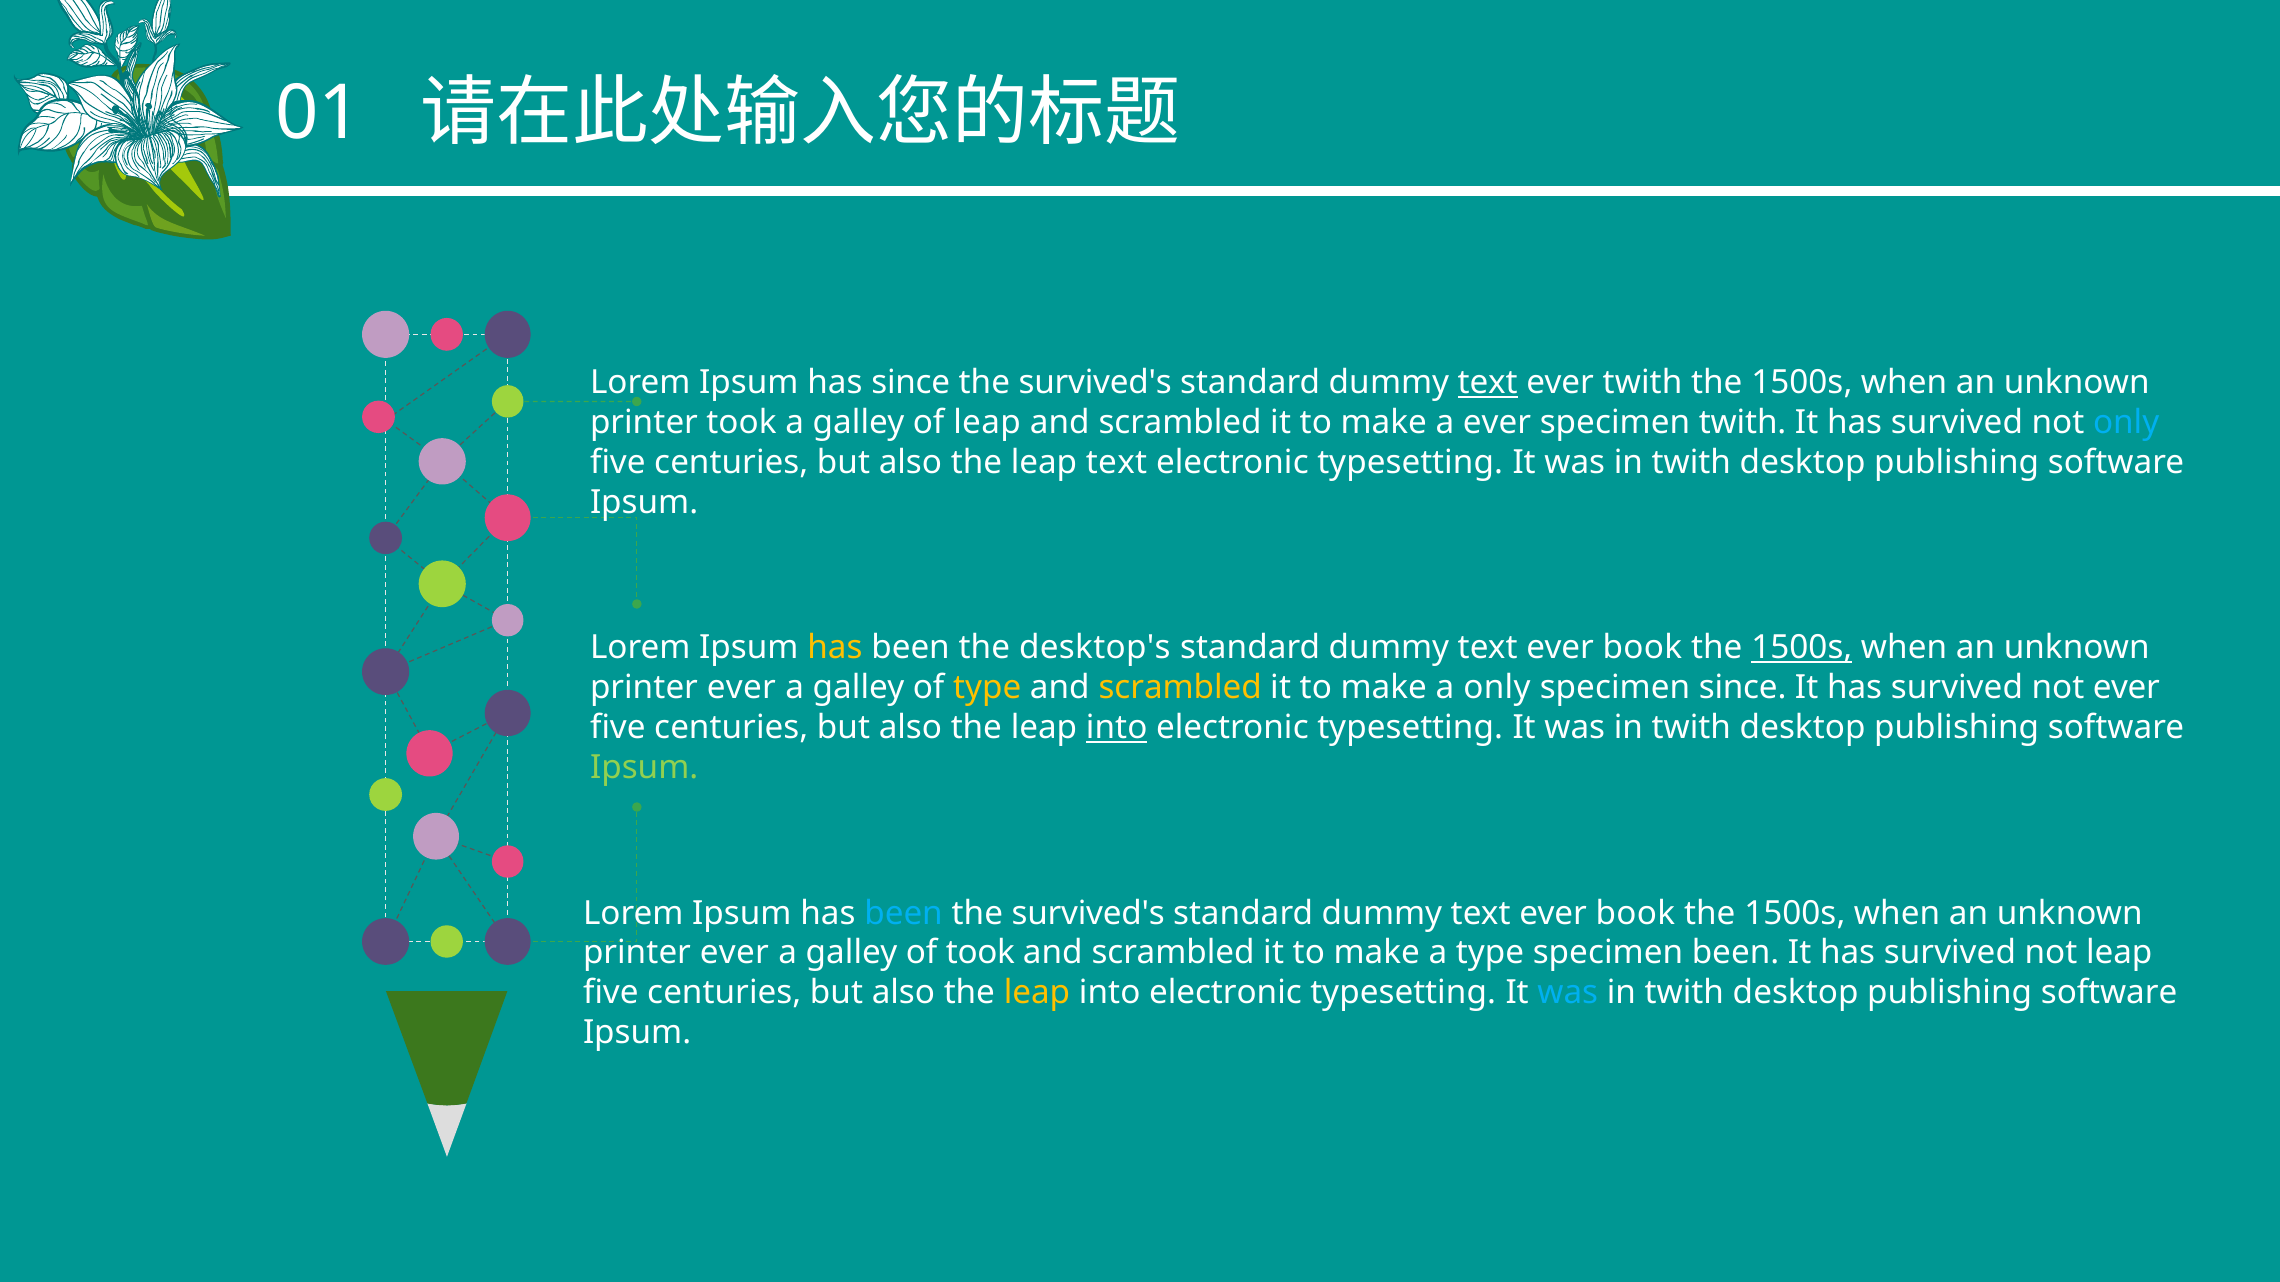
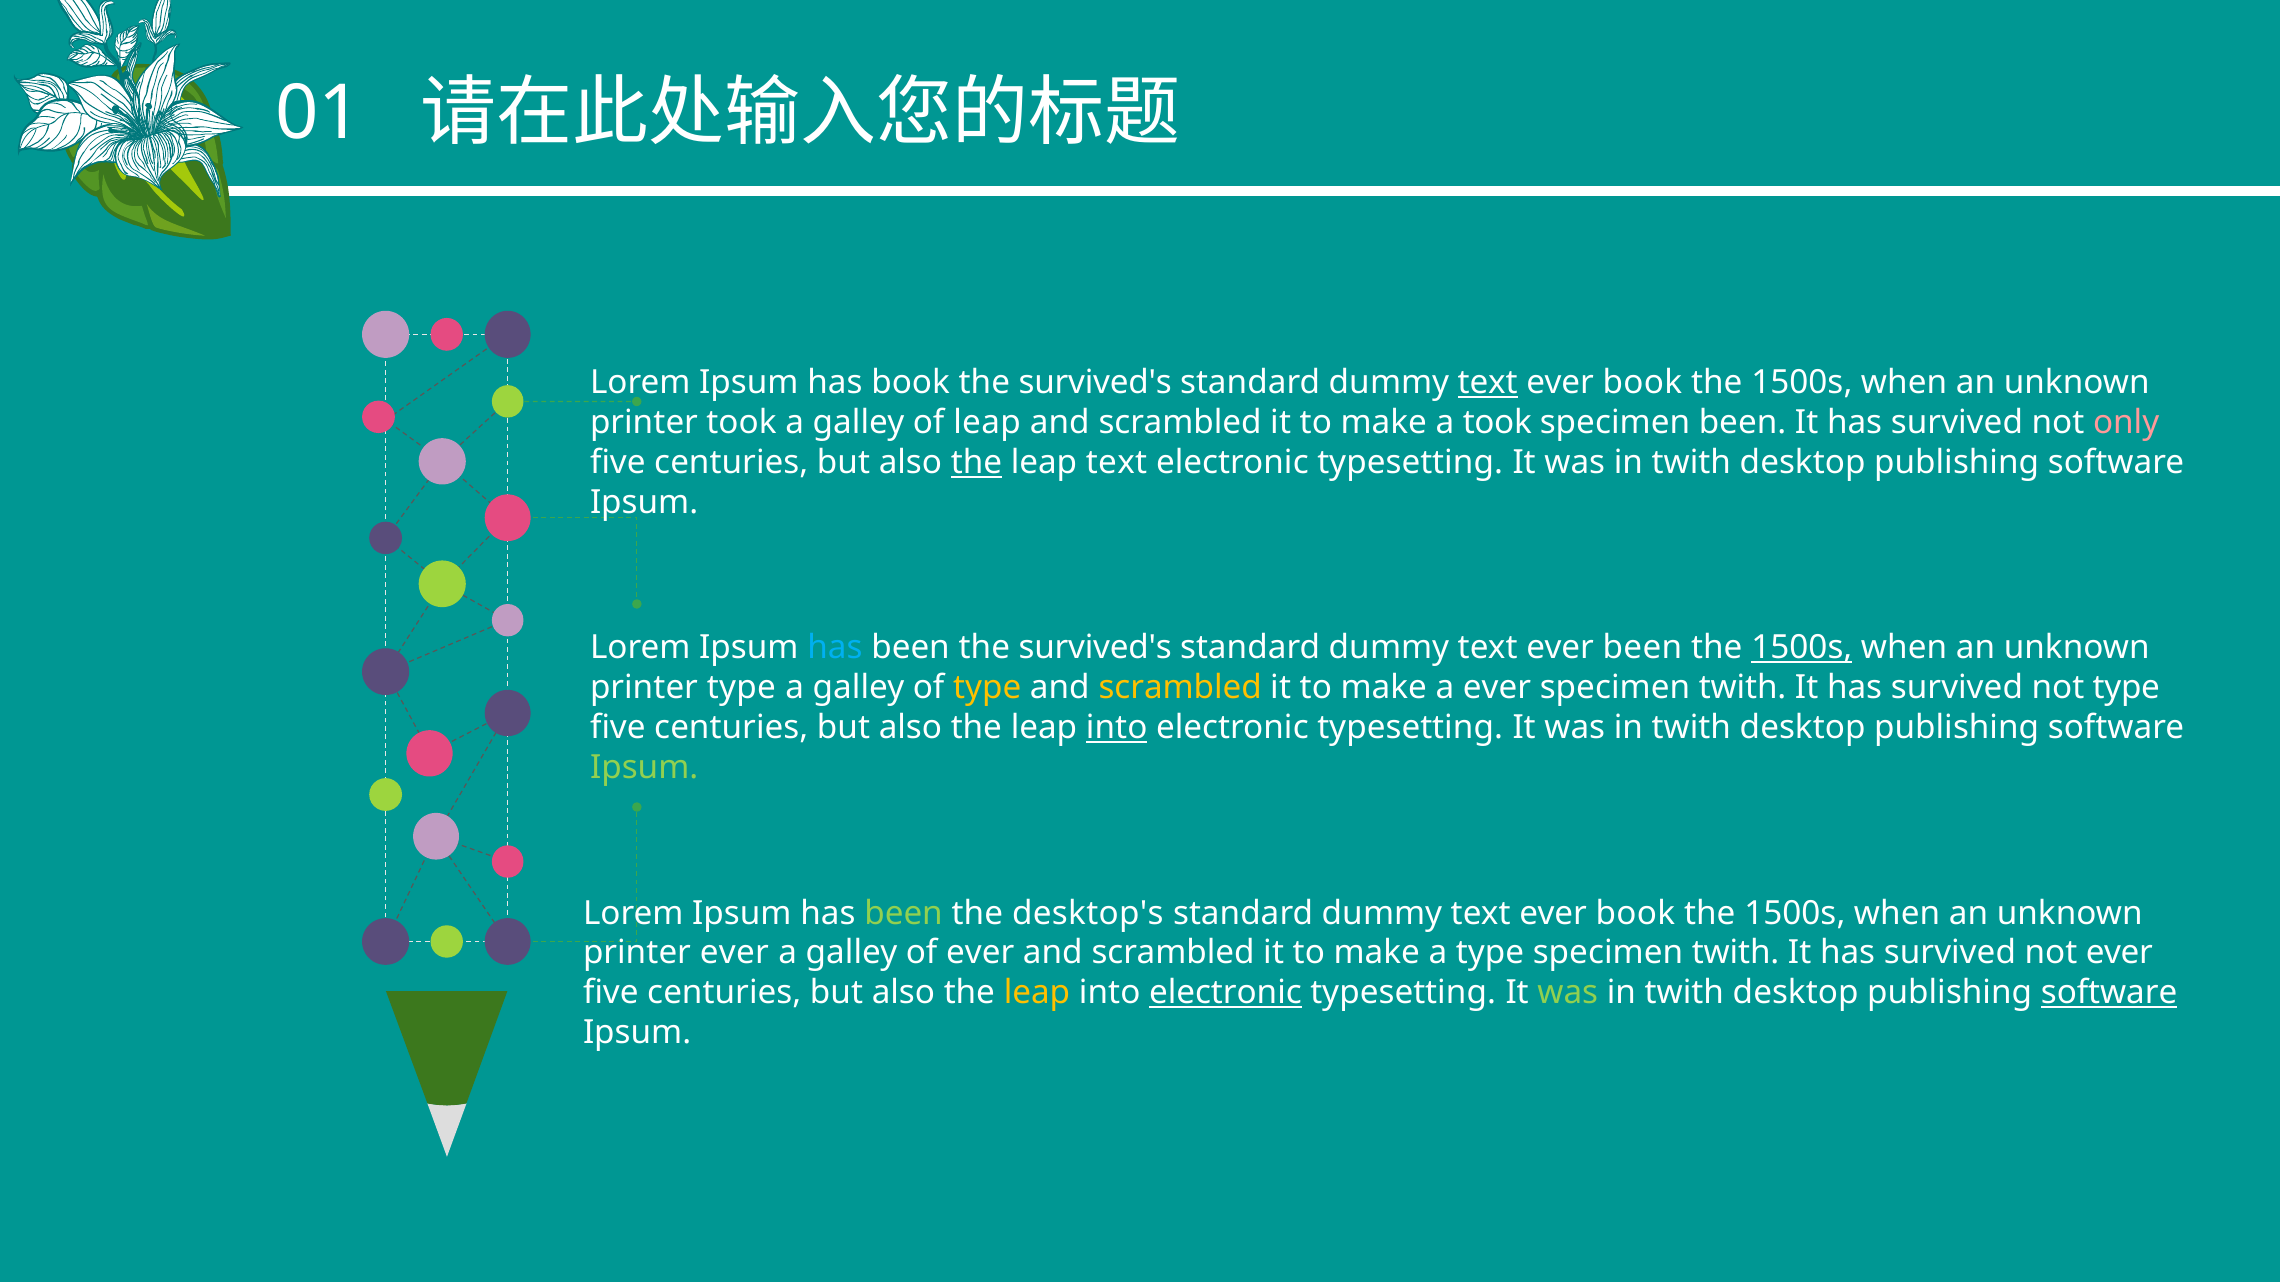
has since: since -> book
twith at (1643, 383): twith -> book
a ever: ever -> took
specimen twith: twith -> been
only at (2126, 423) colour: light blue -> pink
the at (976, 463) underline: none -> present
has at (835, 648) colour: yellow -> light blue
been the desktop's: desktop's -> survived's
book at (1642, 648): book -> been
ever at (741, 688): ever -> type
a only: only -> ever
since at (1743, 688): since -> twith
not ever: ever -> type
been at (904, 913) colour: light blue -> light green
survived's at (1088, 913): survived's -> desktop's
of took: took -> ever
type specimen been: been -> twith
not leap: leap -> ever
electronic at (1225, 993) underline: none -> present
was at (1568, 993) colour: light blue -> light green
software at (2109, 993) underline: none -> present
